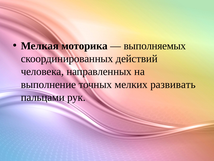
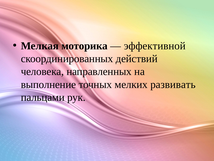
выполняемых: выполняемых -> эффективной
